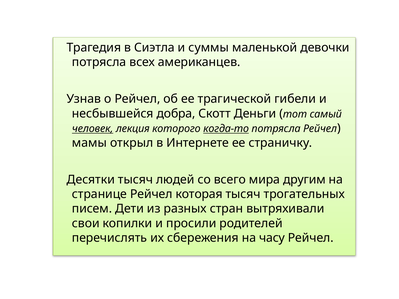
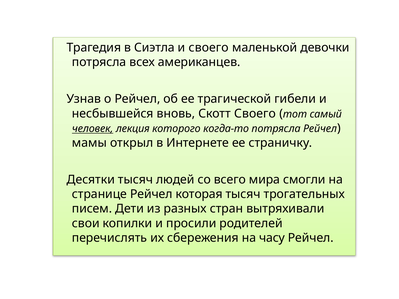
и суммы: суммы -> своего
добра: добра -> вновь
Скотт Деньги: Деньги -> Своего
когда-то underline: present -> none
другим: другим -> смогли
